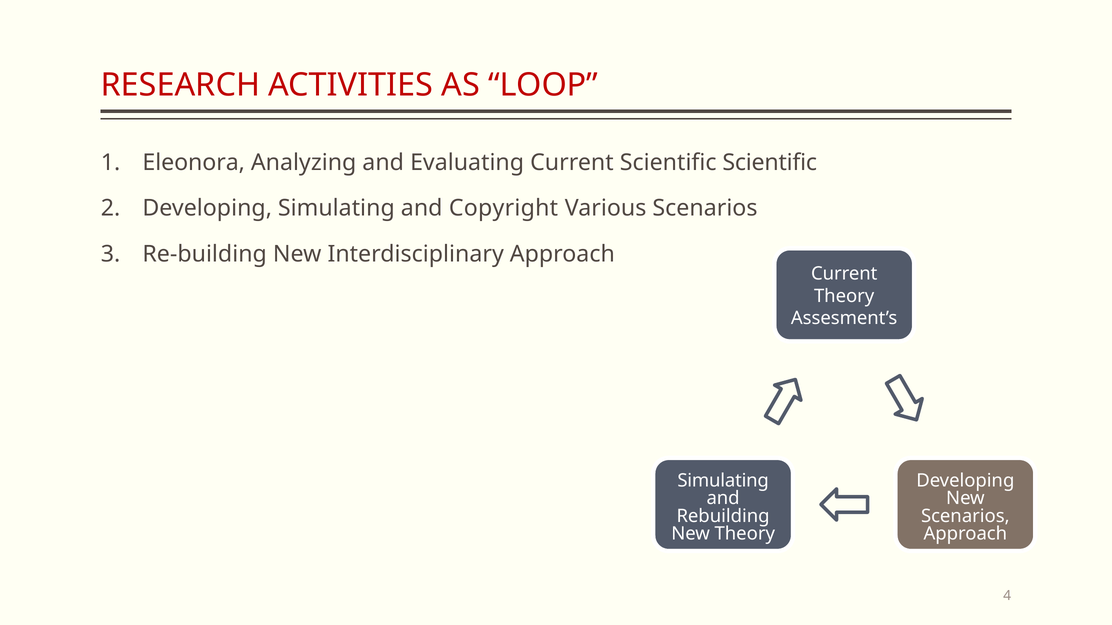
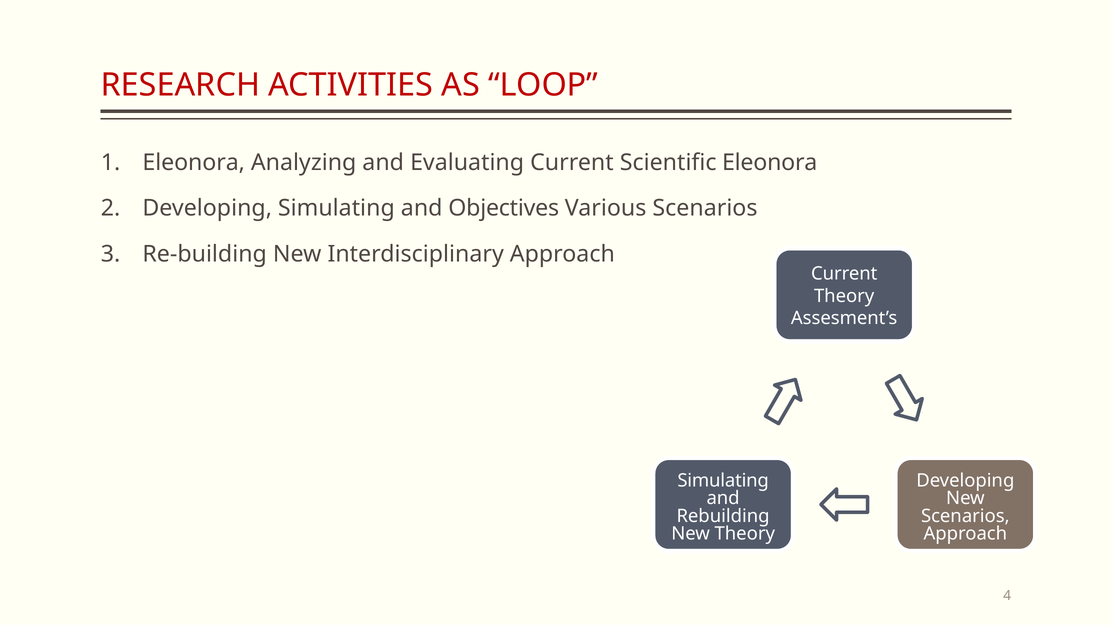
Scientific Scientific: Scientific -> Eleonora
Copyright: Copyright -> Objectives
